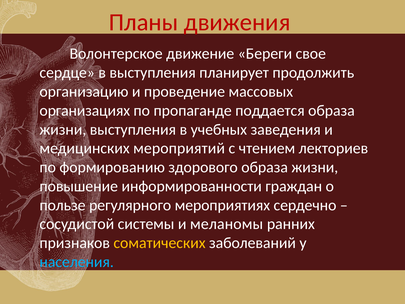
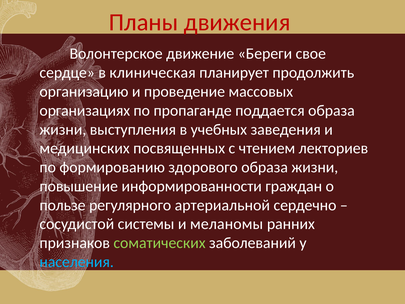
в выступления: выступления -> клиническая
мероприятий: мероприятий -> посвященных
мероприятиях: мероприятиях -> артериальной
соматических colour: yellow -> light green
